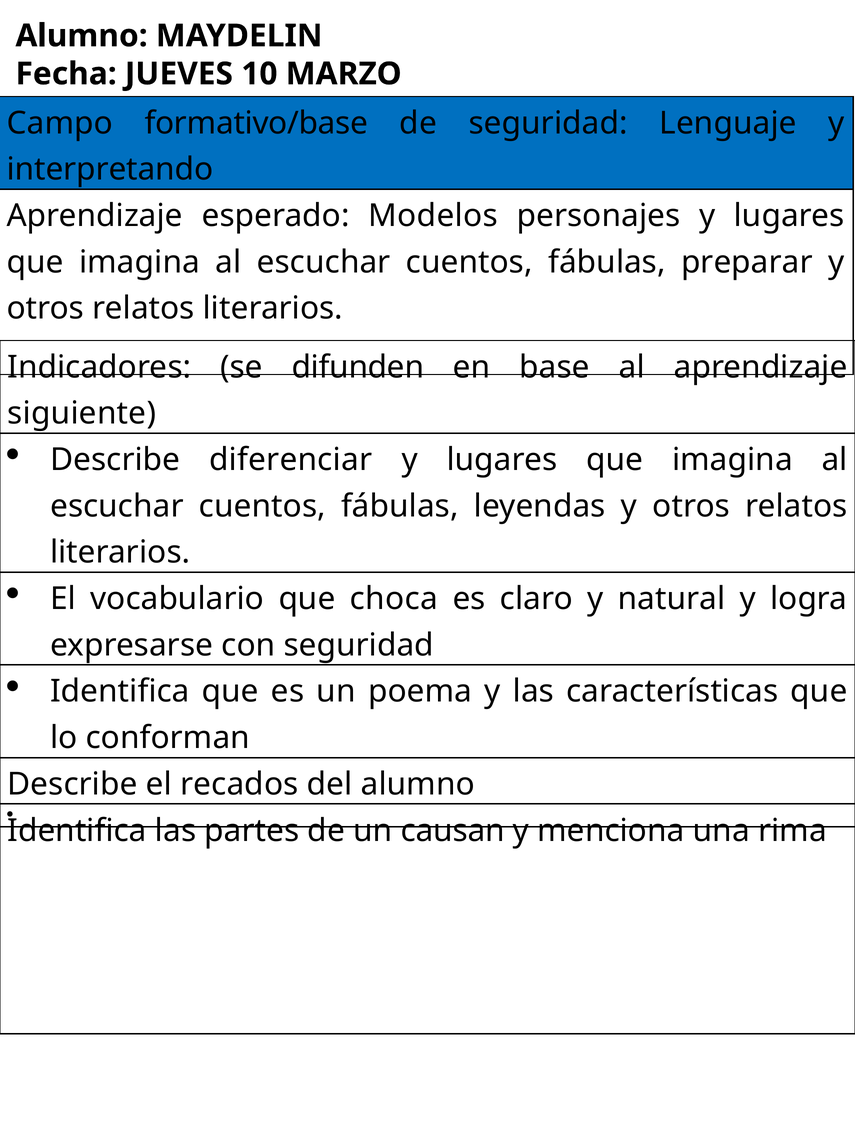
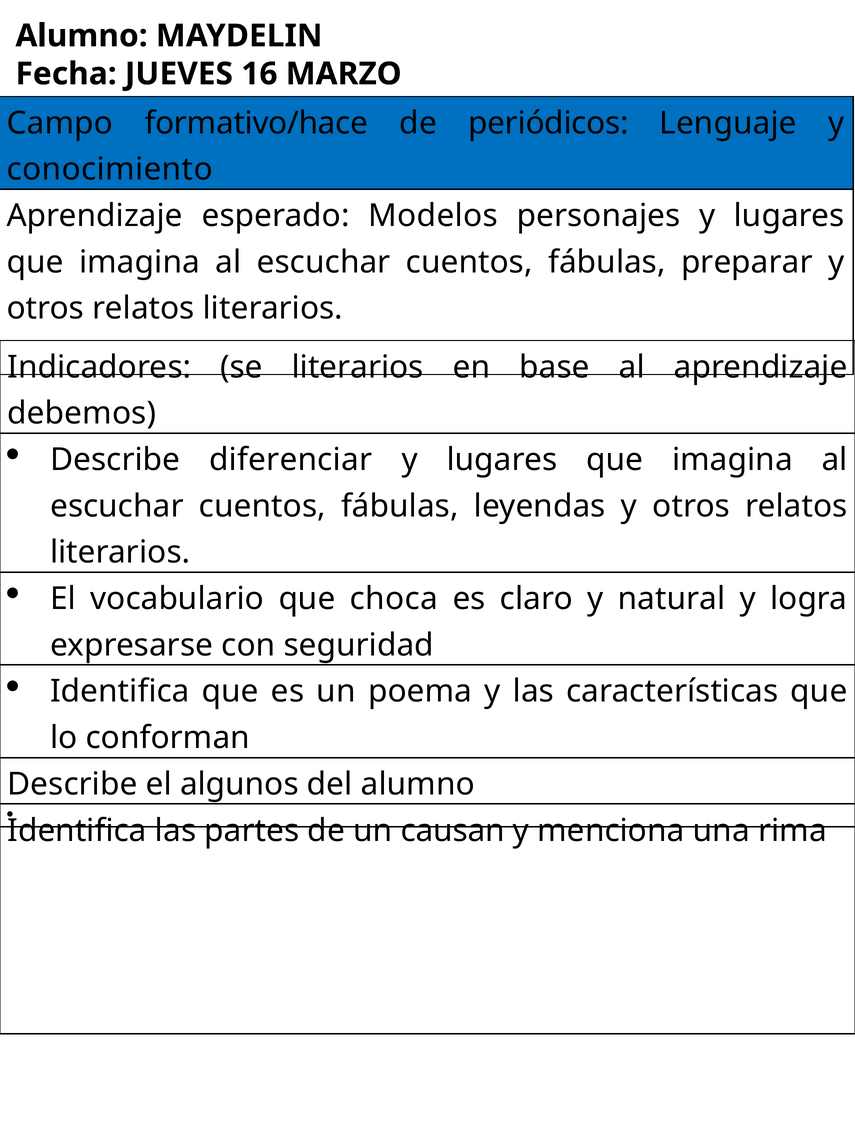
10: 10 -> 16
formativo/base: formativo/base -> formativo/hace
de seguridad: seguridad -> periódicos
interpretando: interpretando -> conocimiento
se difunden: difunden -> literarios
siguiente: siguiente -> debemos
recados: recados -> algunos
